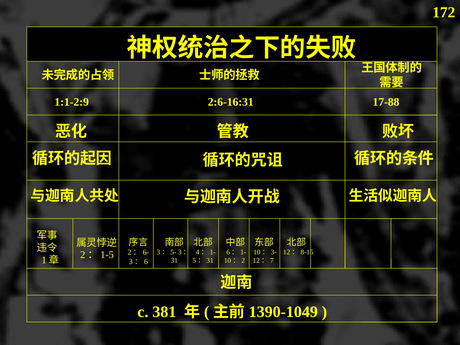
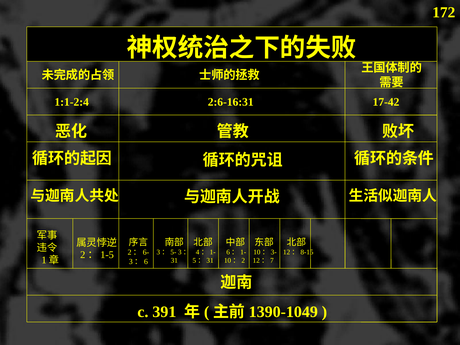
1:1-2:9: 1:1-2:9 -> 1:1-2:4
17-88: 17-88 -> 17-42
381: 381 -> 391
